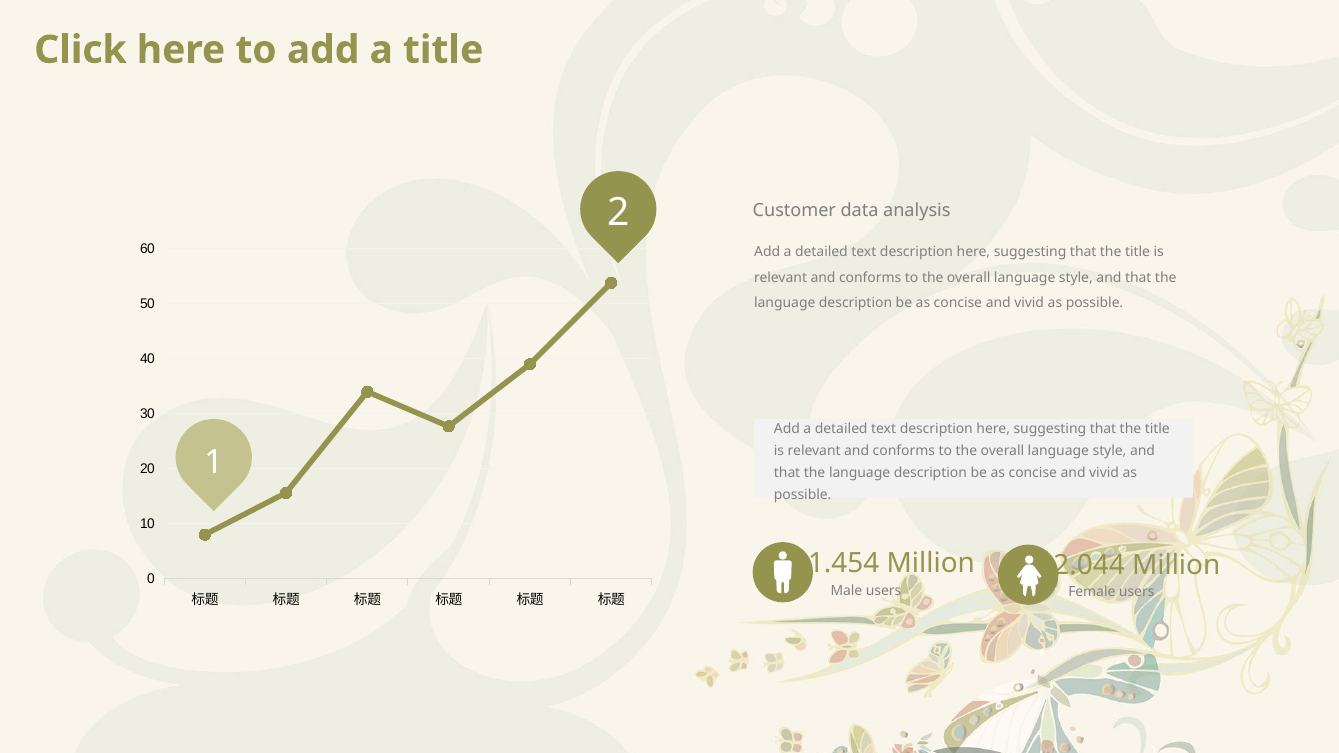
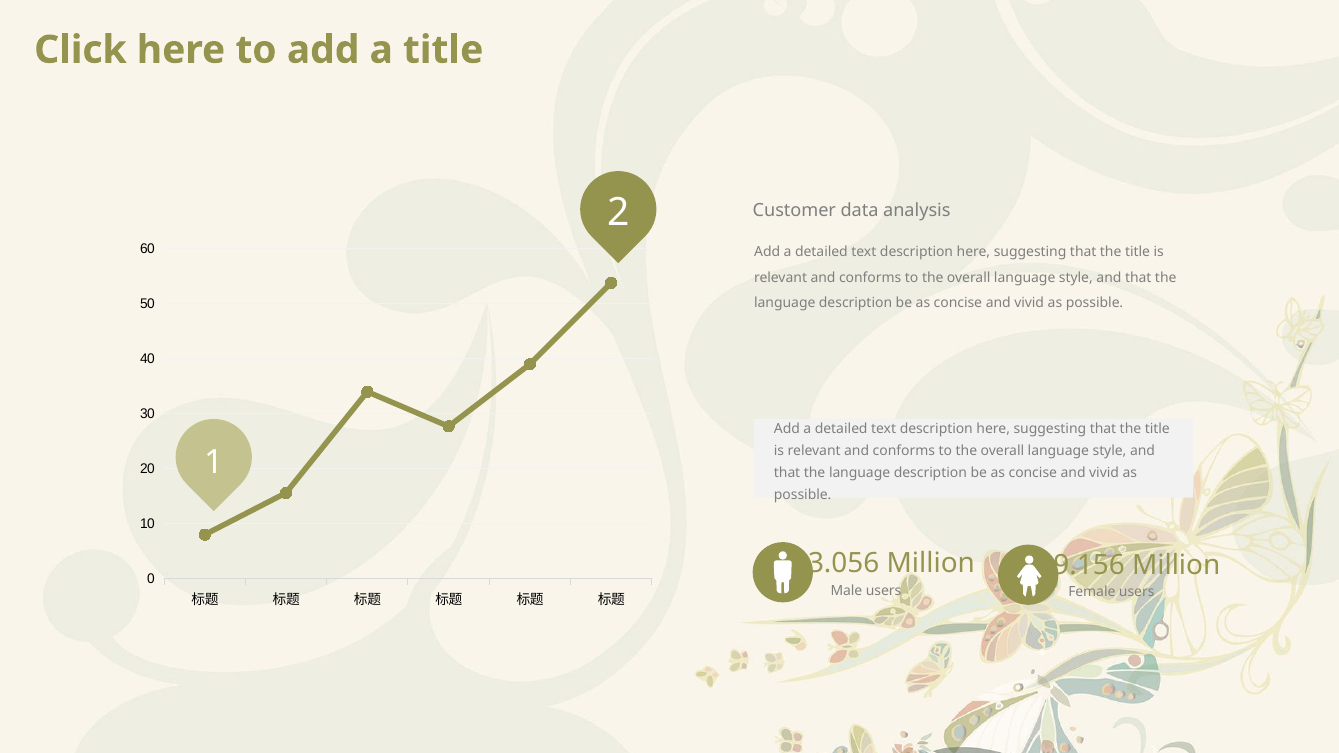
1.454: 1.454 -> 3.056
2.044: 2.044 -> 9.156
